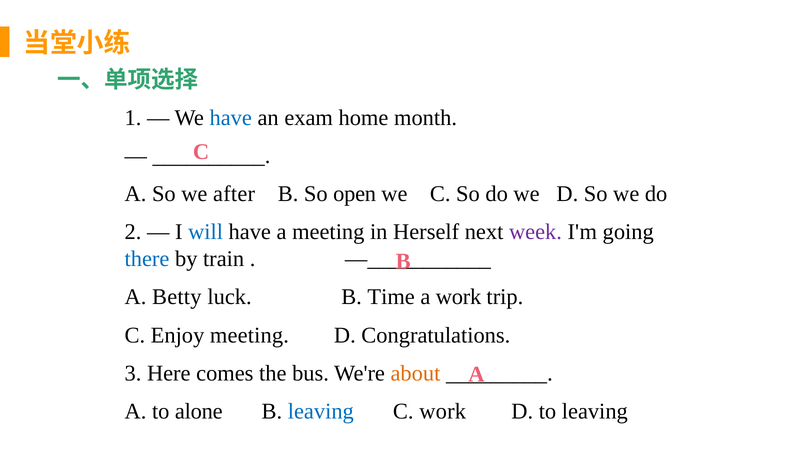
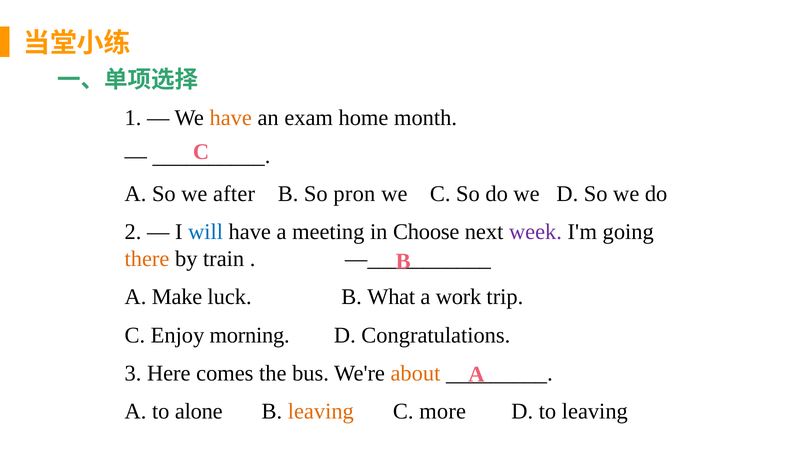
have at (231, 118) colour: blue -> orange
open: open -> pron
Herself: Herself -> Choose
there colour: blue -> orange
Betty: Betty -> Make
Time: Time -> What
Enjoy meeting: meeting -> morning
leaving at (321, 411) colour: blue -> orange
C work: work -> more
